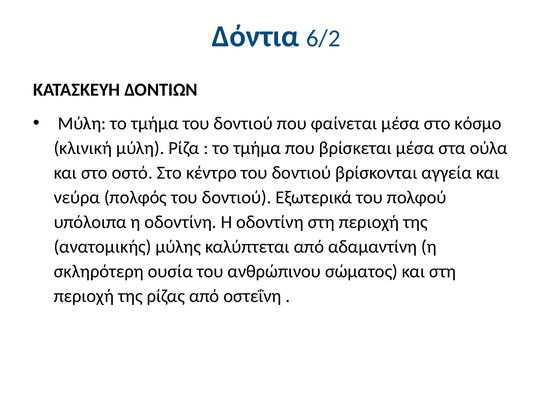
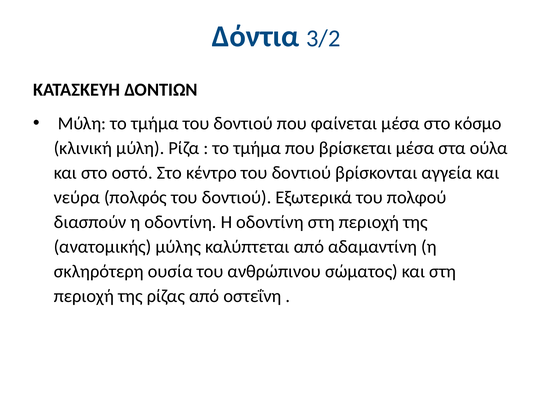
6/2: 6/2 -> 3/2
υπόλοιπα: υπόλοιπα -> διασπούν
